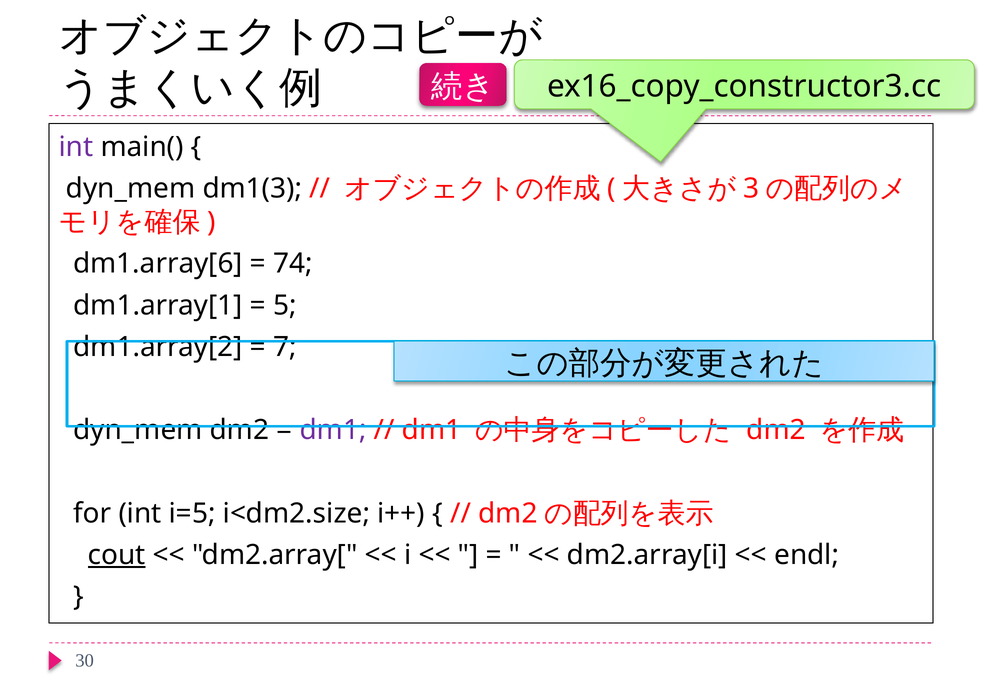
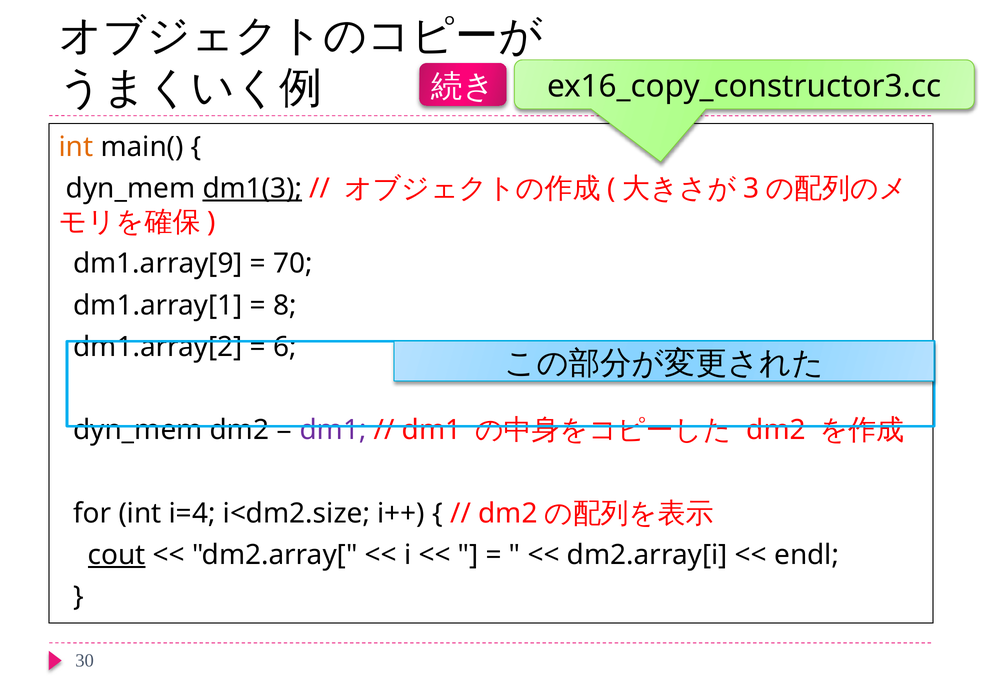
int at (76, 147) colour: purple -> orange
dm1(3 underline: none -> present
dm1.array[6: dm1.array[6 -> dm1.array[9
74: 74 -> 70
5: 5 -> 8
7: 7 -> 6
i=5: i=5 -> i=4
